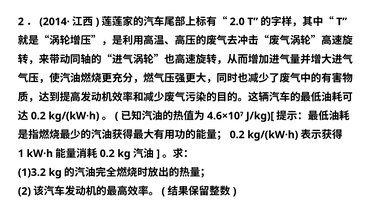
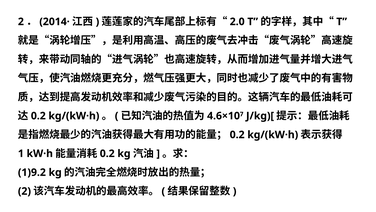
1)3.2: 1)3.2 -> 1)9.2
